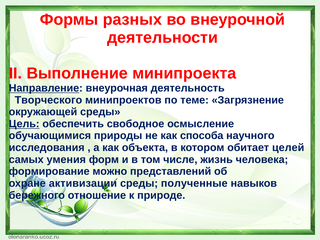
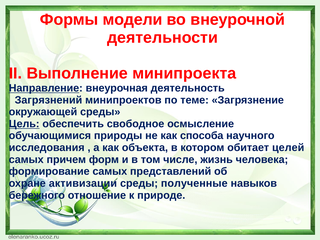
разных: разных -> модели
Творческого: Творческого -> Загрязнений
умения: умения -> причем
формирование можно: можно -> самых
